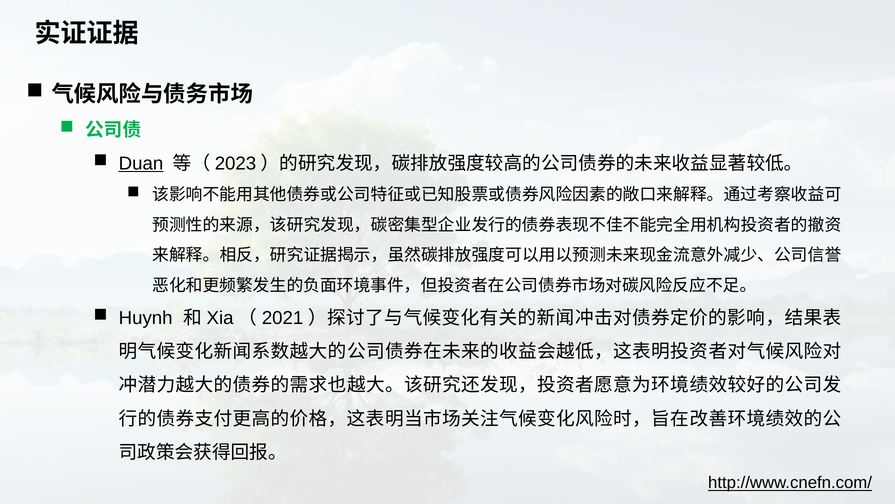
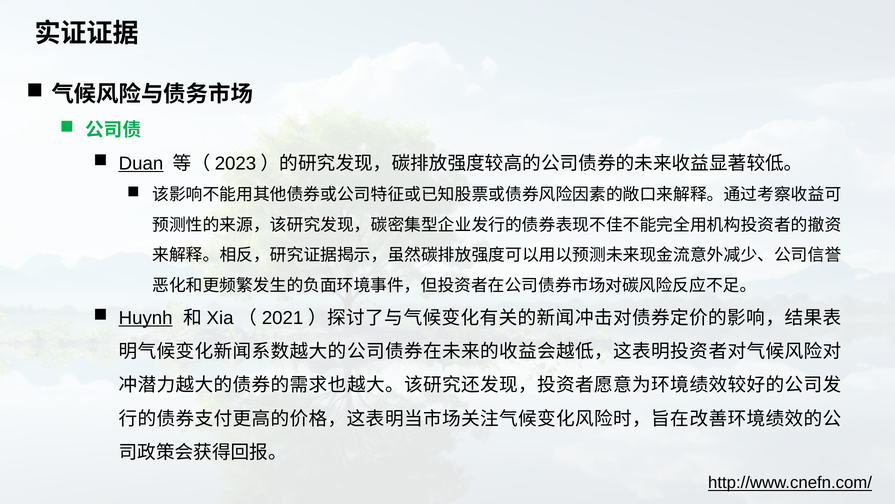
Huynh underline: none -> present
